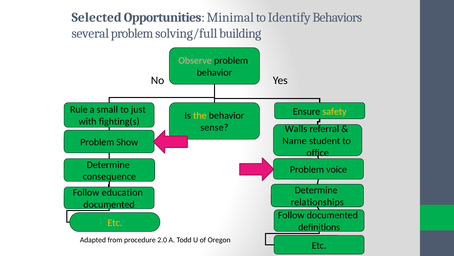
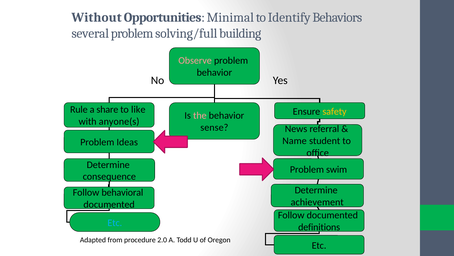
Selected: Selected -> Without
small: small -> share
just: just -> like
the colour: yellow -> pink
fighting(s: fighting(s -> anyone(s
Walls: Walls -> News
Show: Show -> Ideas
voice: voice -> swim
education: education -> behavioral
relationships: relationships -> achievement
Etc at (115, 222) colour: yellow -> light blue
